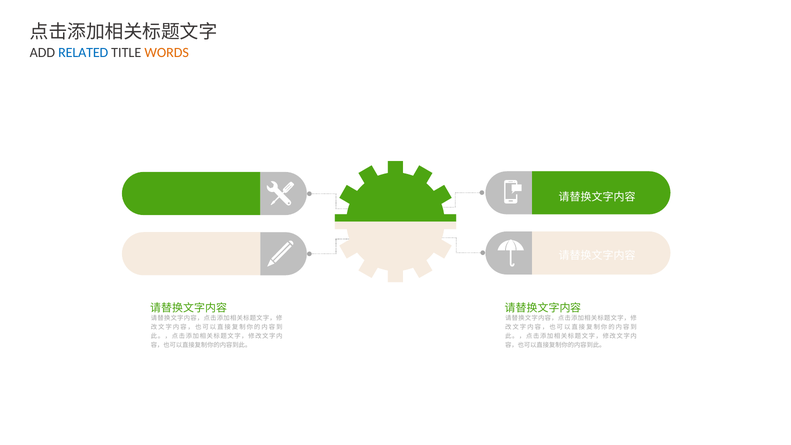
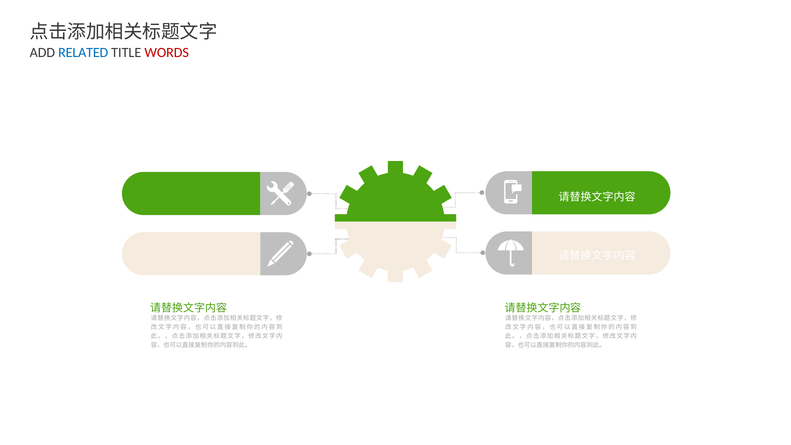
WORDS colour: orange -> red
